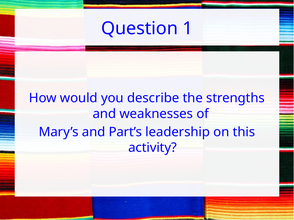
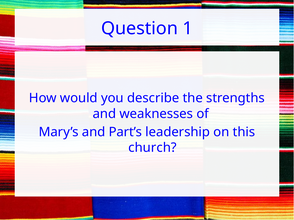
activity: activity -> church
